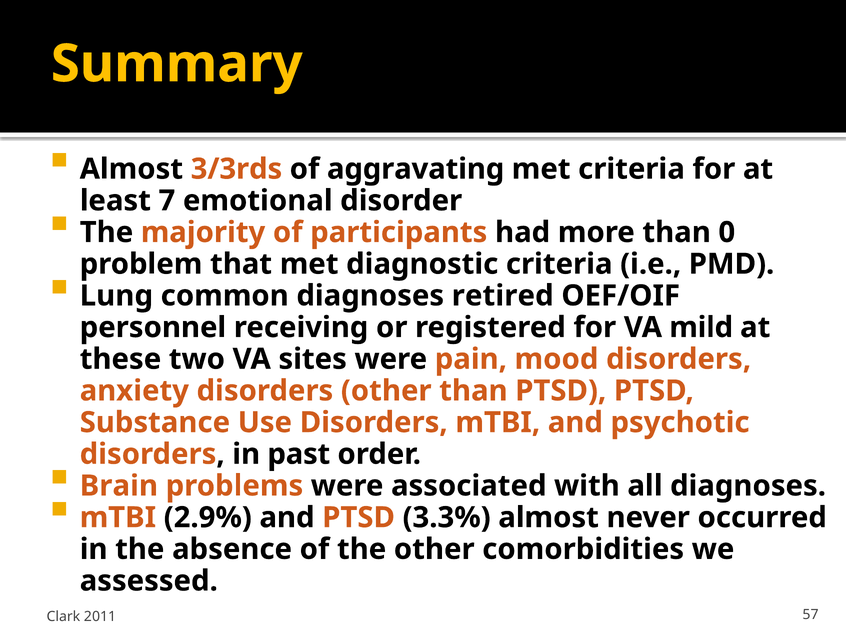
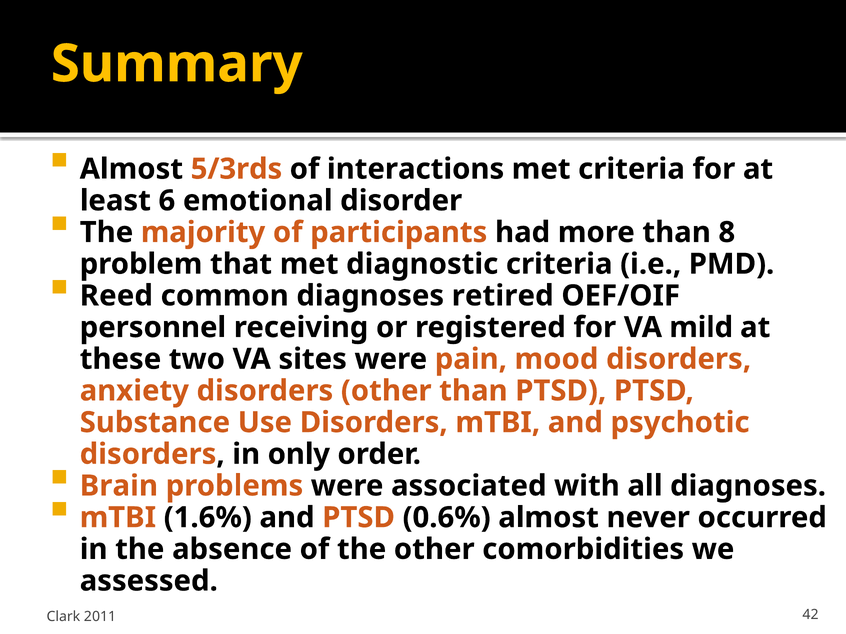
3/3rds: 3/3rds -> 5/3rds
aggravating: aggravating -> interactions
7: 7 -> 6
0: 0 -> 8
Lung: Lung -> Reed
past: past -> only
2.9%: 2.9% -> 1.6%
3.3%: 3.3% -> 0.6%
57: 57 -> 42
